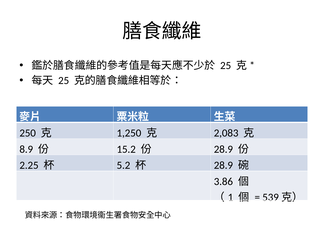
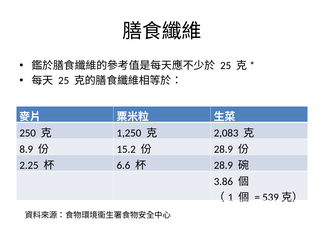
5.2: 5.2 -> 6.6
